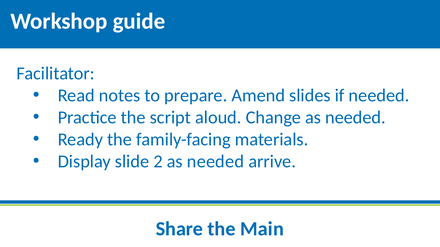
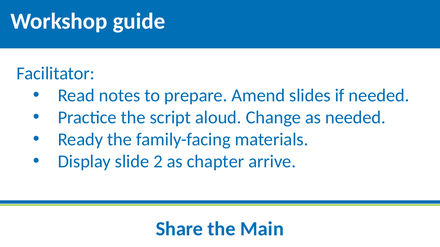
2 as needed: needed -> chapter
